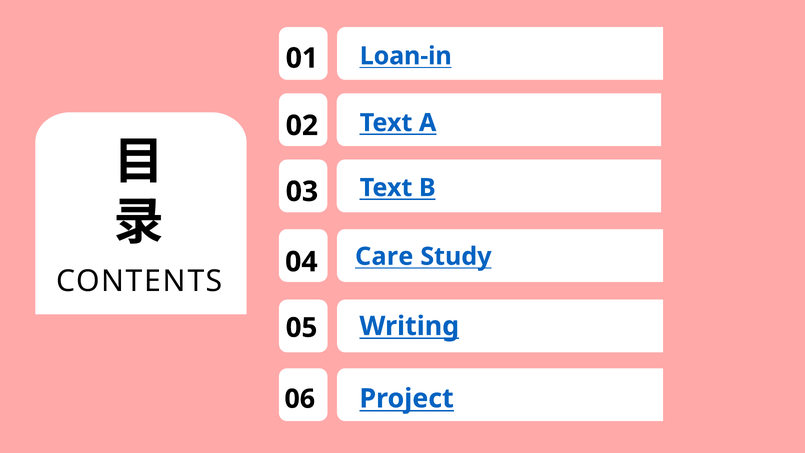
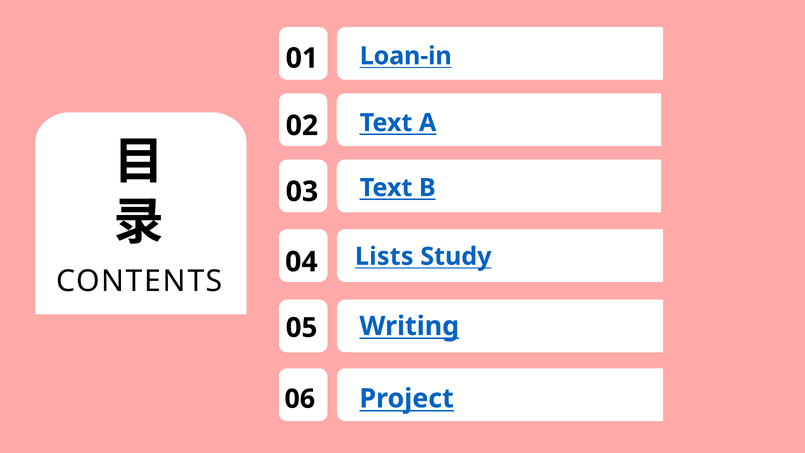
Care: Care -> Lists
